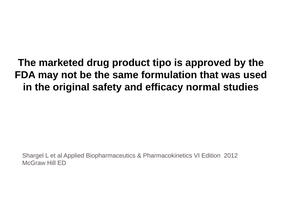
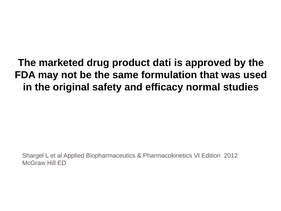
tipo: tipo -> dati
